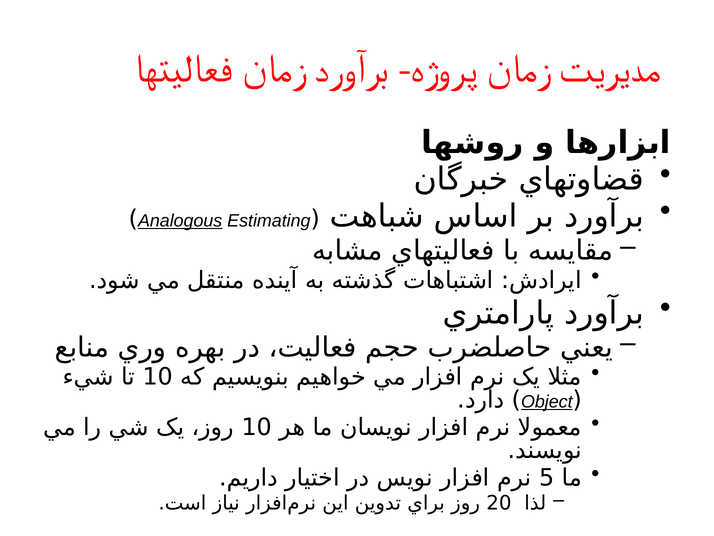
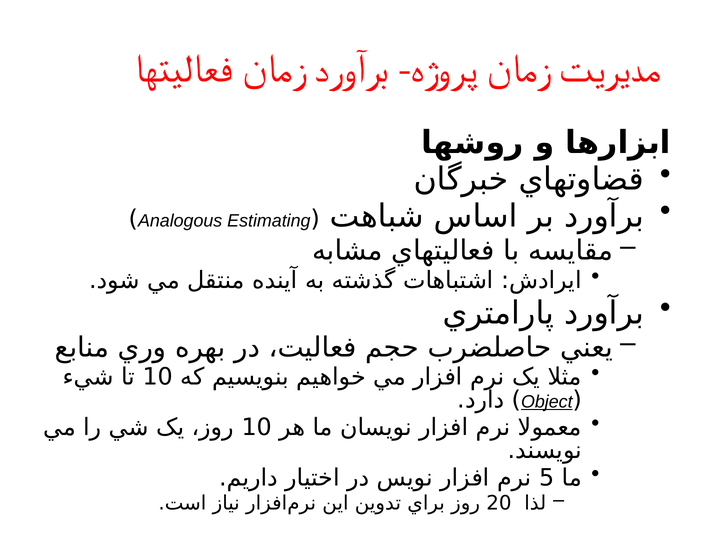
Analogous underline: present -> none
